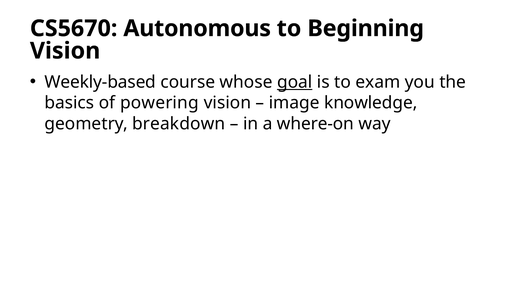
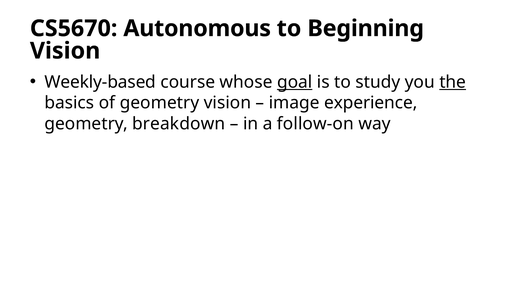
exam: exam -> study
the underline: none -> present
of powering: powering -> geometry
knowledge: knowledge -> experience
where-on: where-on -> follow-on
